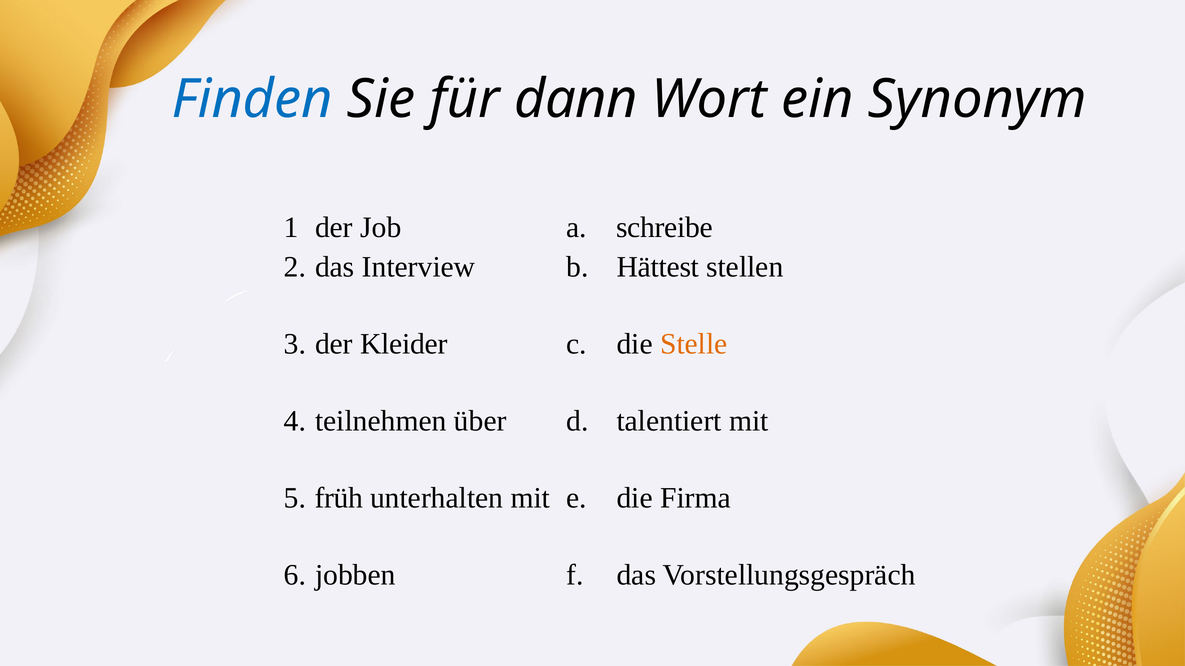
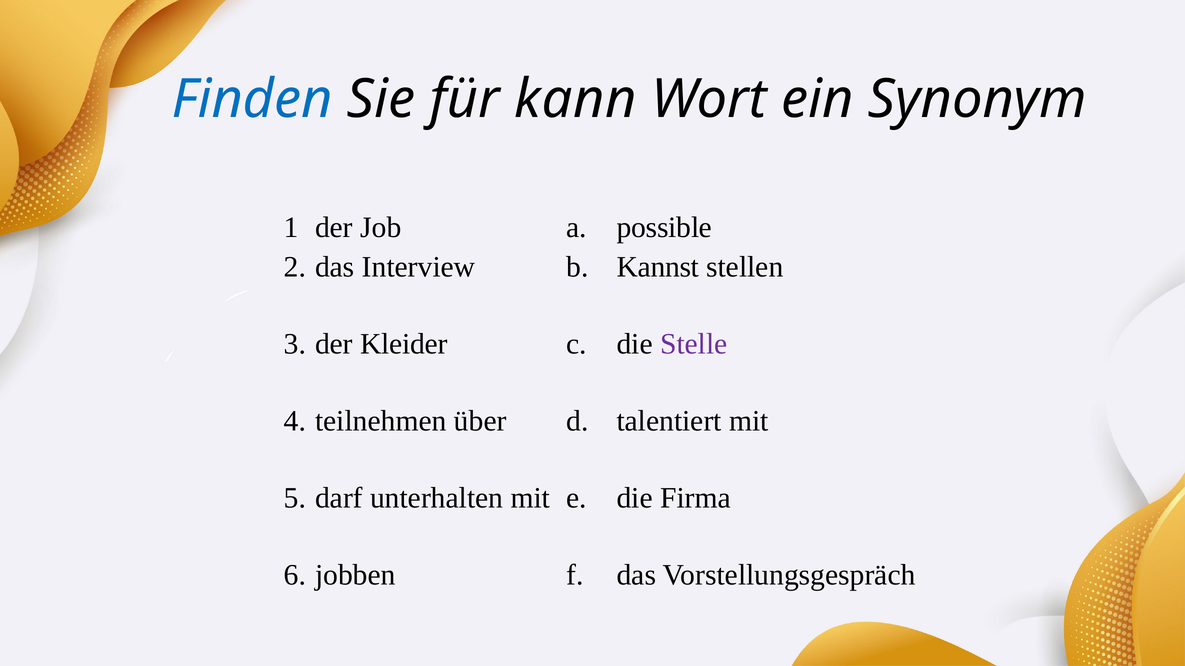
dann: dann -> kann
schreibe: schreibe -> possible
Hättest: Hättest -> Kannst
Stelle colour: orange -> purple
früh: früh -> darf
